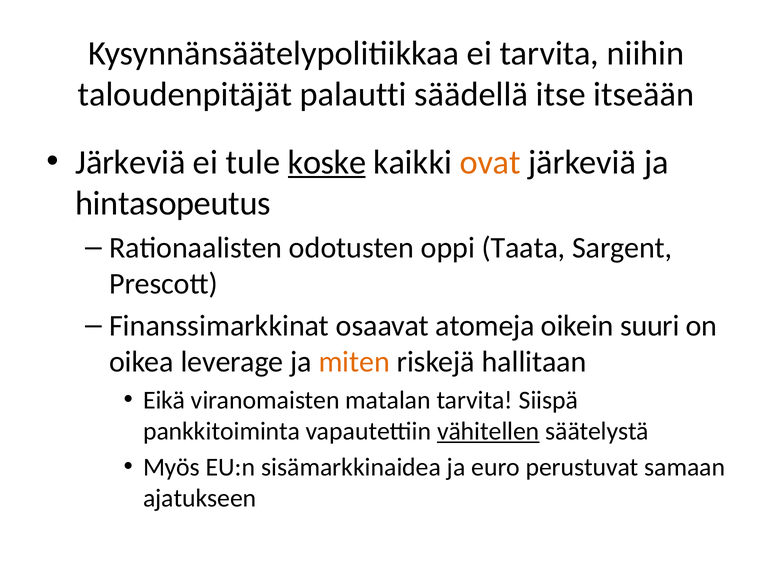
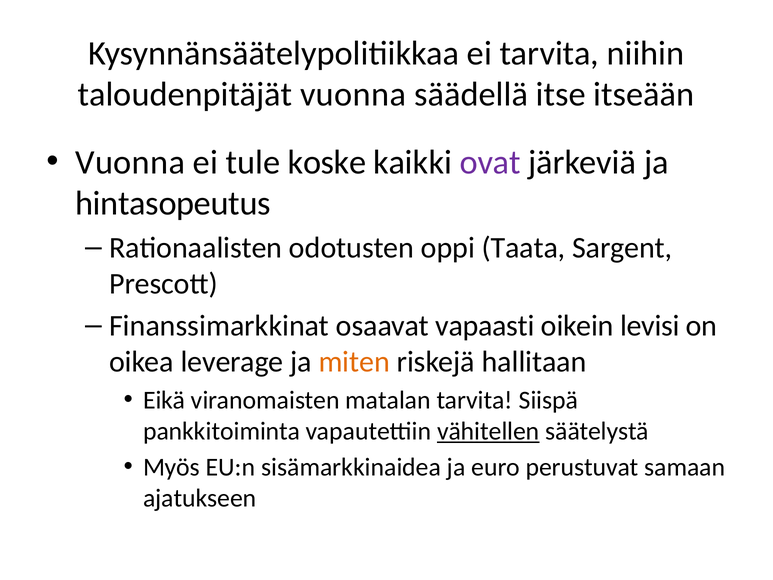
taloudenpitäjät palautti: palautti -> vuonna
Järkeviä at (130, 162): Järkeviä -> Vuonna
koske underline: present -> none
ovat colour: orange -> purple
atomeja: atomeja -> vapaasti
suuri: suuri -> levisi
